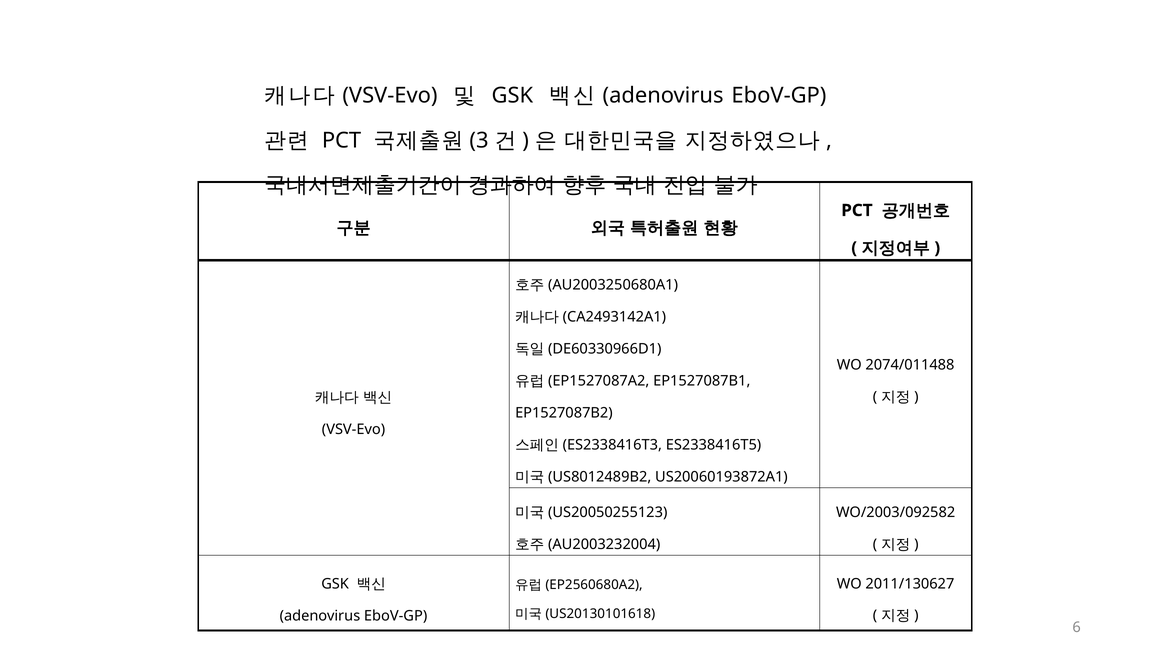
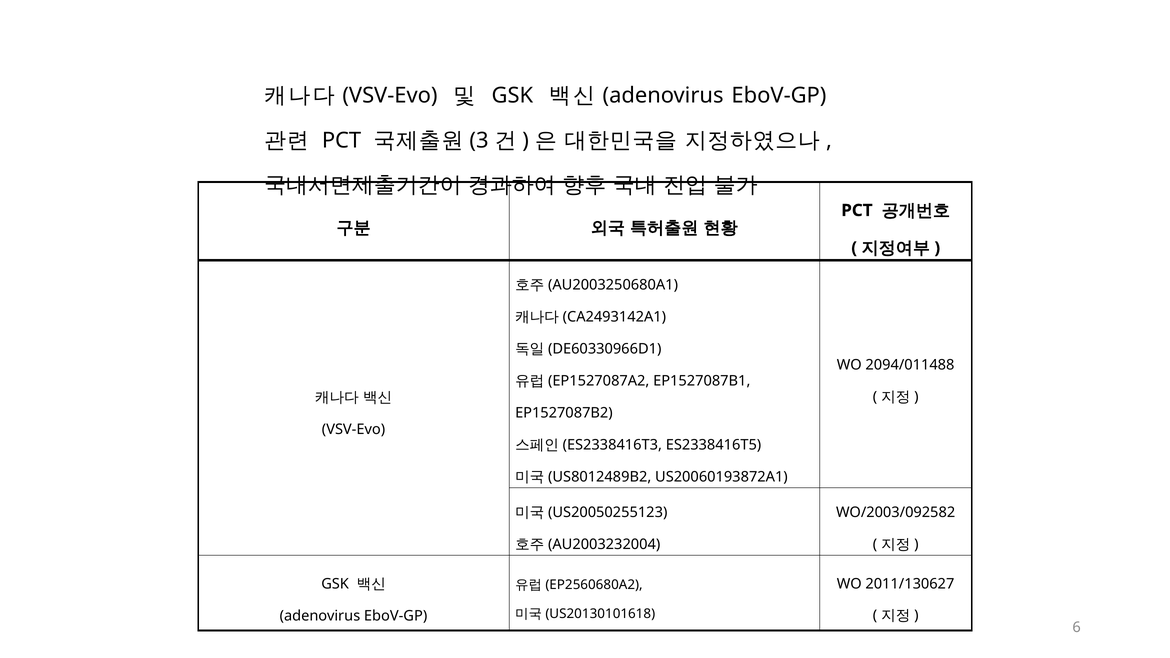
2074/011488: 2074/011488 -> 2094/011488
